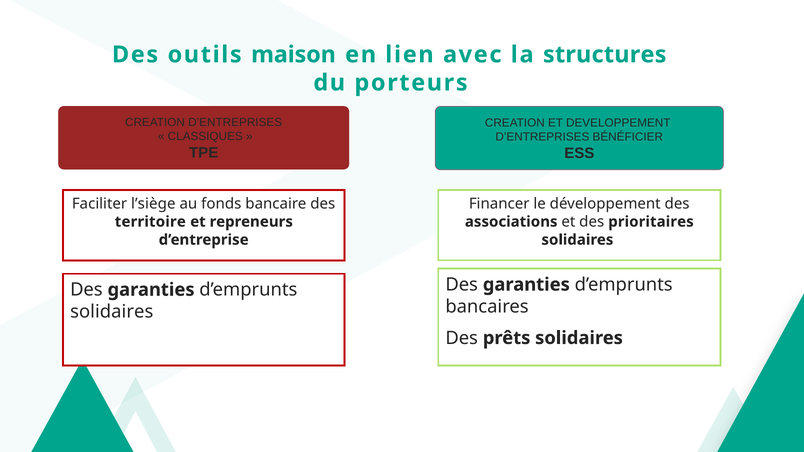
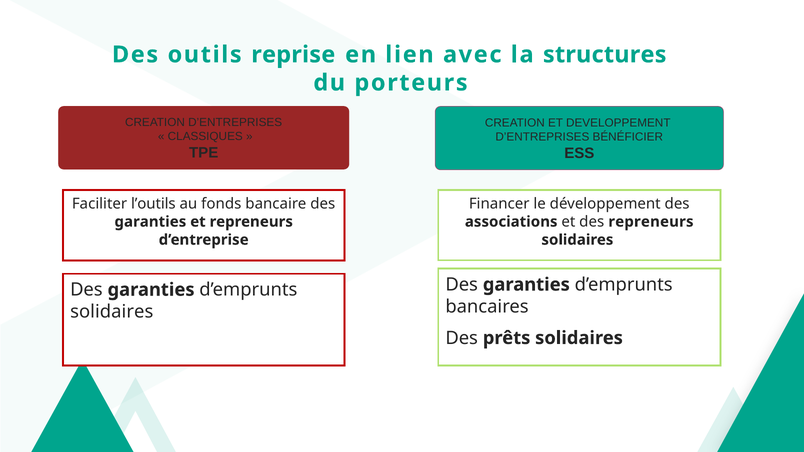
maison: maison -> reprise
l’siège: l’siège -> l’outils
territoire at (150, 222): territoire -> garanties
des prioritaires: prioritaires -> repreneurs
